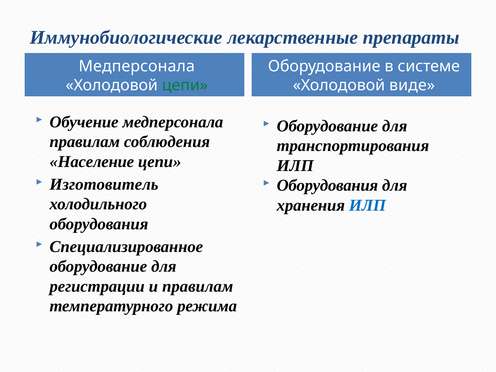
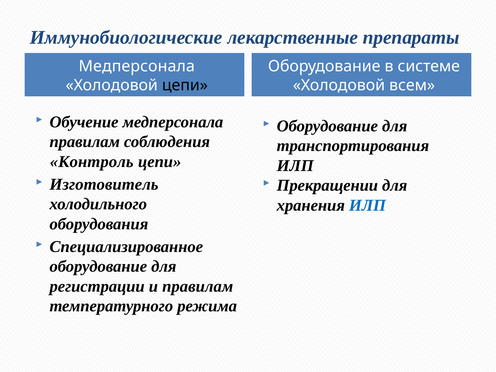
цепи at (185, 85) colour: green -> black
виде: виде -> всем
Население: Население -> Контроль
Оборудования at (327, 185): Оборудования -> Прекращении
